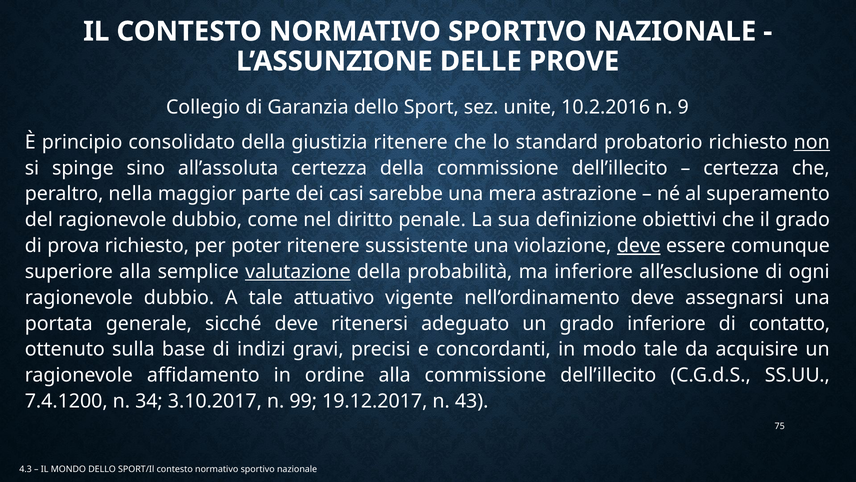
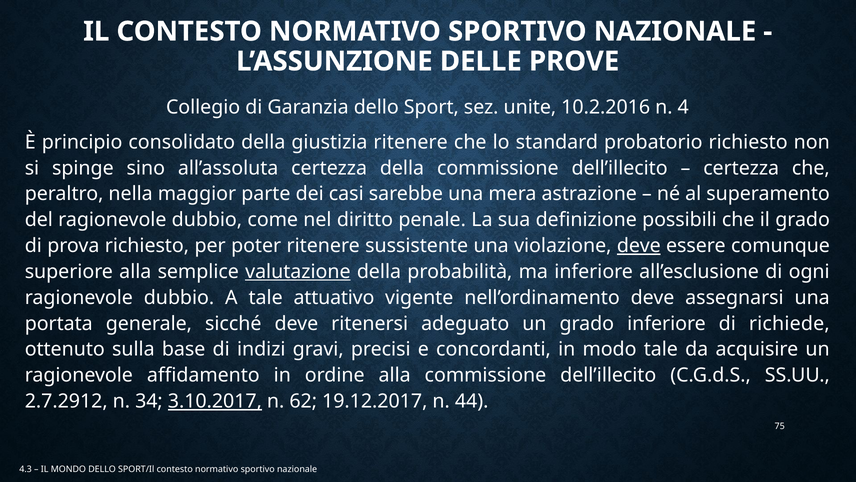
9: 9 -> 4
non underline: present -> none
obiettivi: obiettivi -> possibili
contatto: contatto -> richiede
7.4.1200: 7.4.1200 -> 2.7.2912
3.10.2017 underline: none -> present
99: 99 -> 62
43: 43 -> 44
